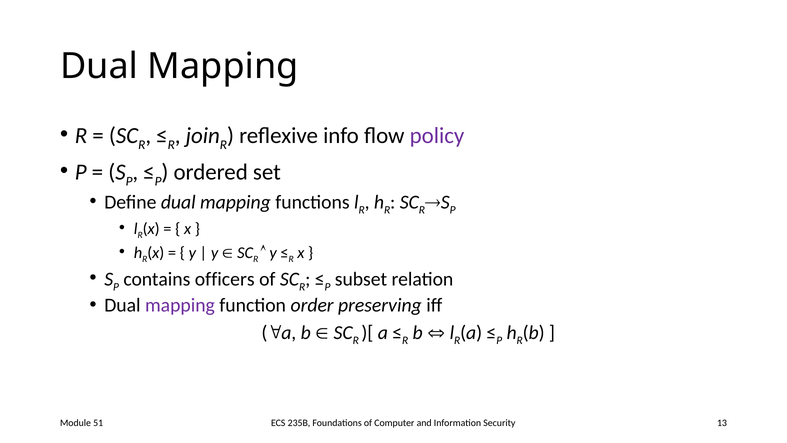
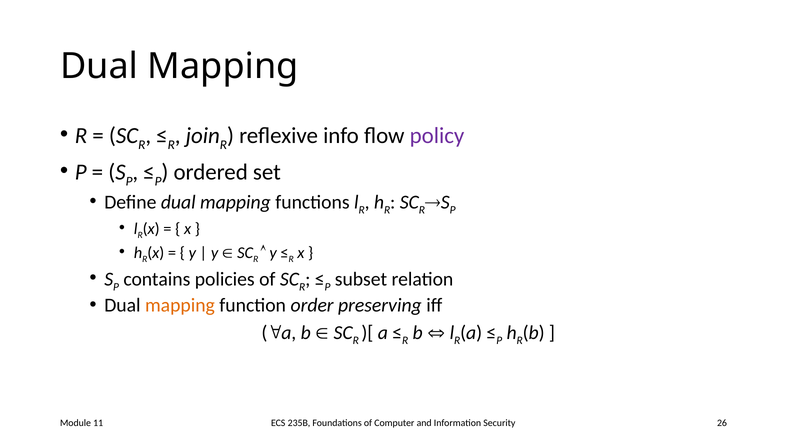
officers: officers -> policies
mapping at (180, 305) colour: purple -> orange
13: 13 -> 26
51: 51 -> 11
